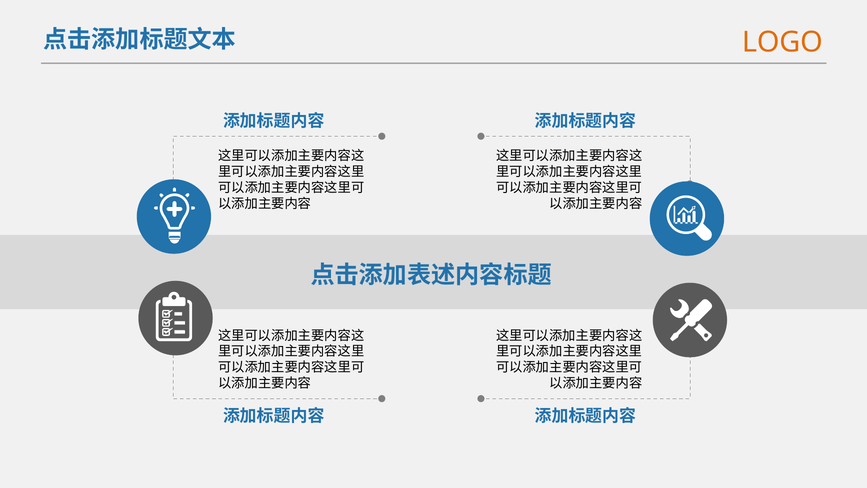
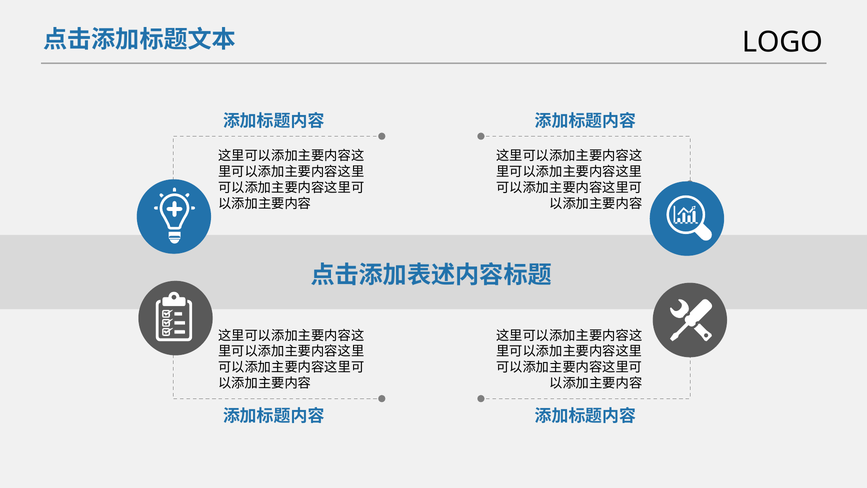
LOGO colour: orange -> black
